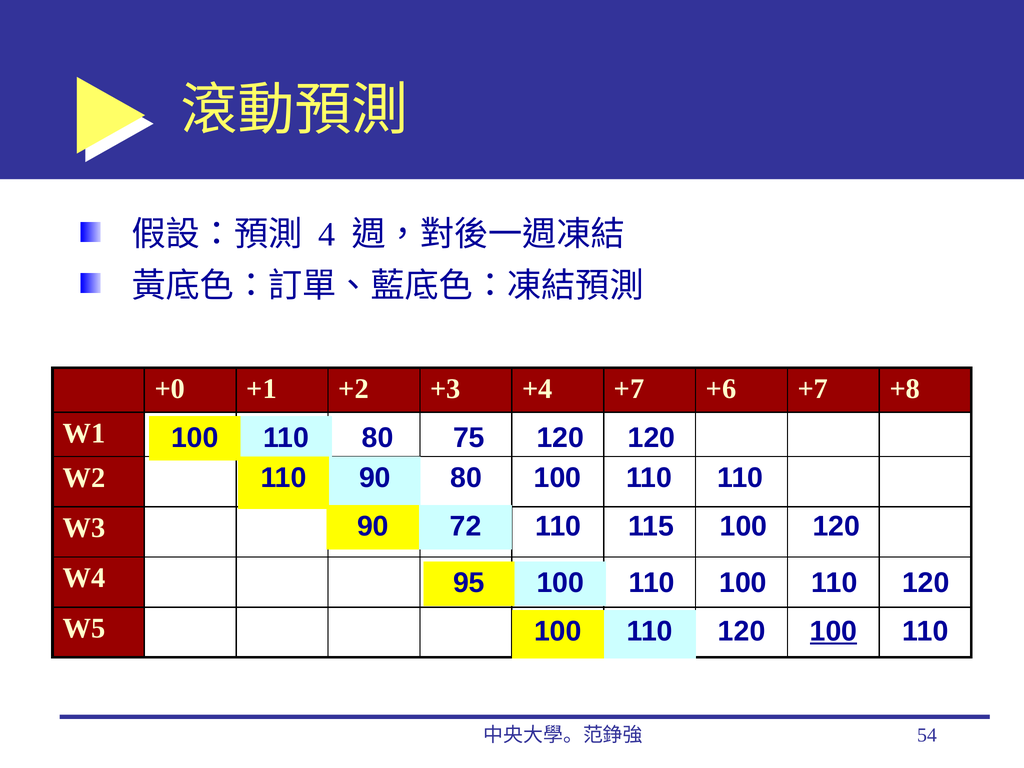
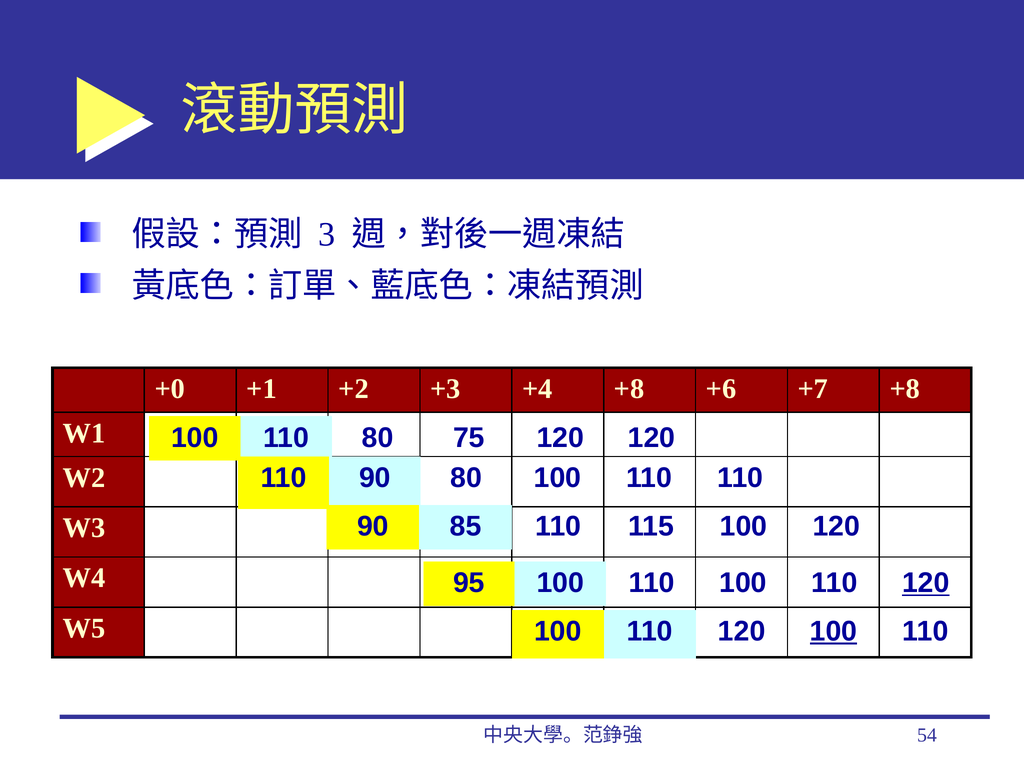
4: 4 -> 3
+4 +7: +7 -> +8
72: 72 -> 85
120 at (926, 583) underline: none -> present
